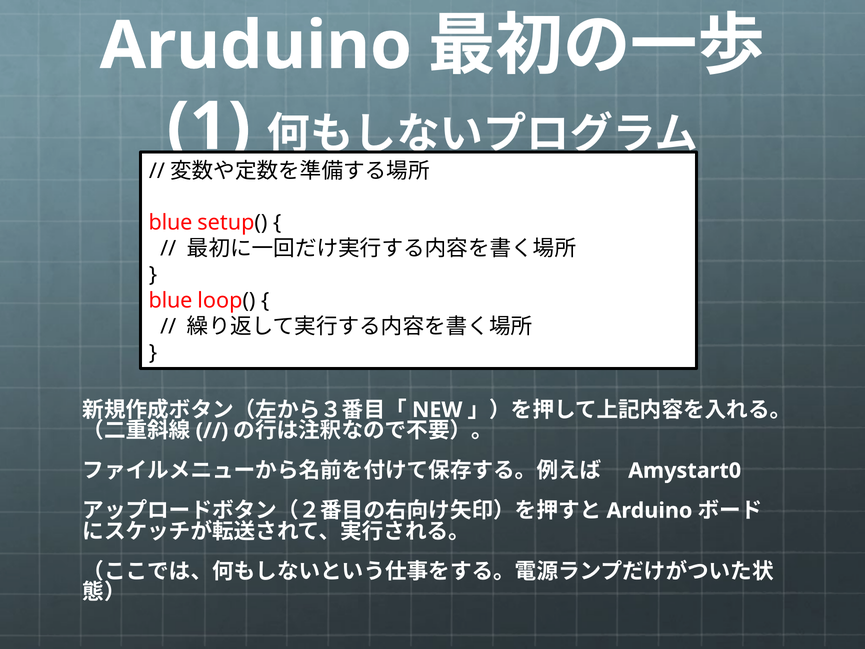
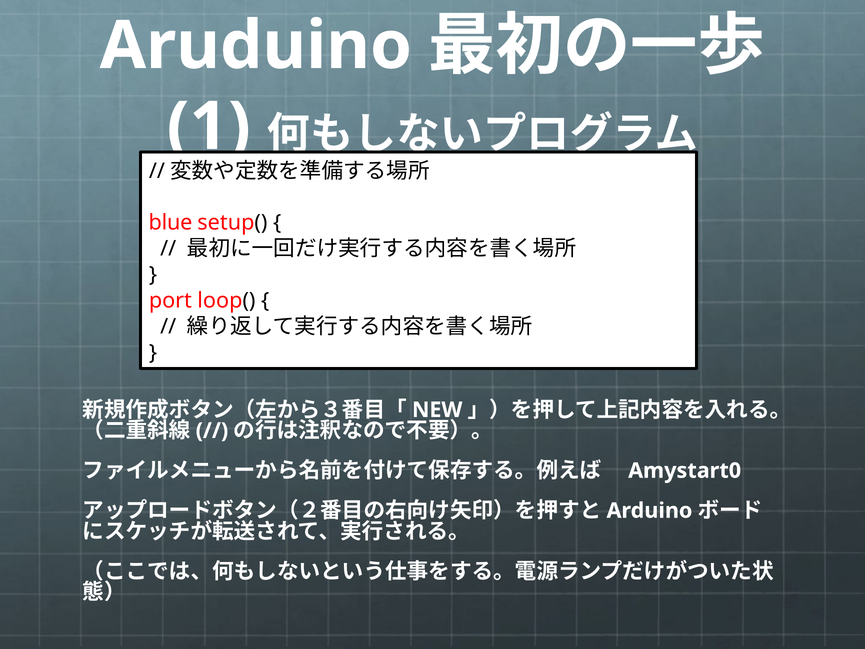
blue at (170, 301): blue -> port
